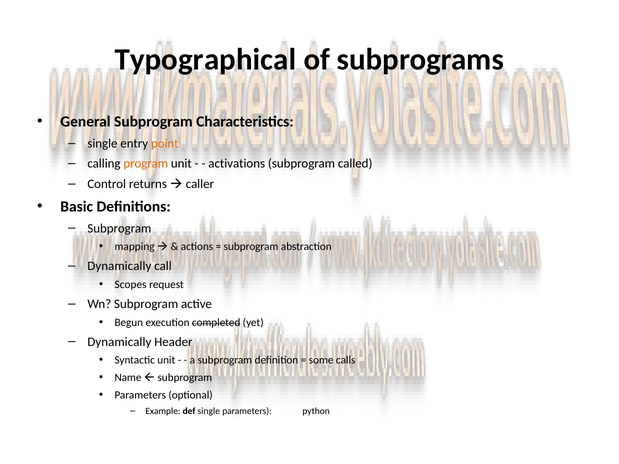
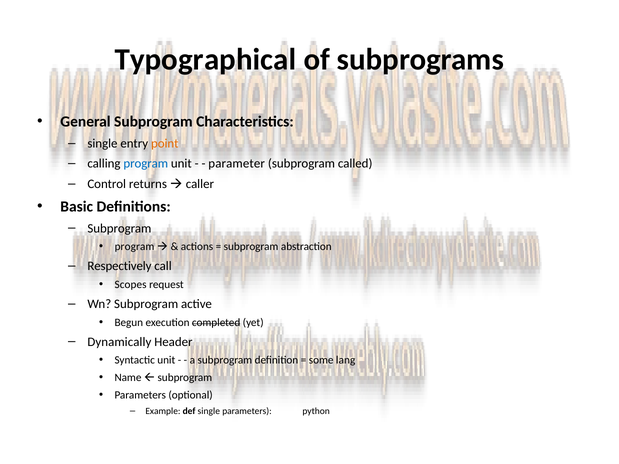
program at (146, 164) colour: orange -> blue
activations: activations -> parameter
mapping at (135, 247): mapping -> program
Dynamically at (119, 266): Dynamically -> Respectively
calls: calls -> lang
